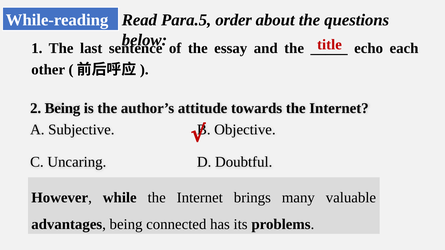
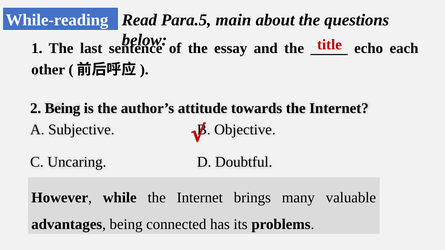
order: order -> main
